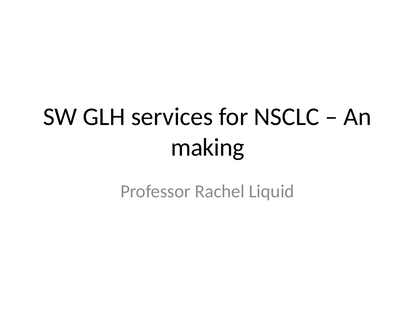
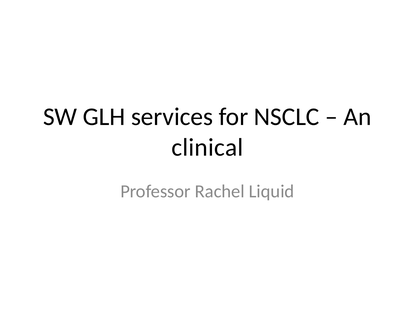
making: making -> clinical
